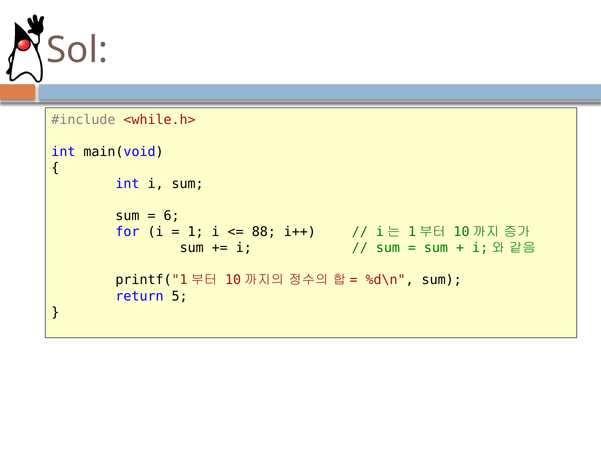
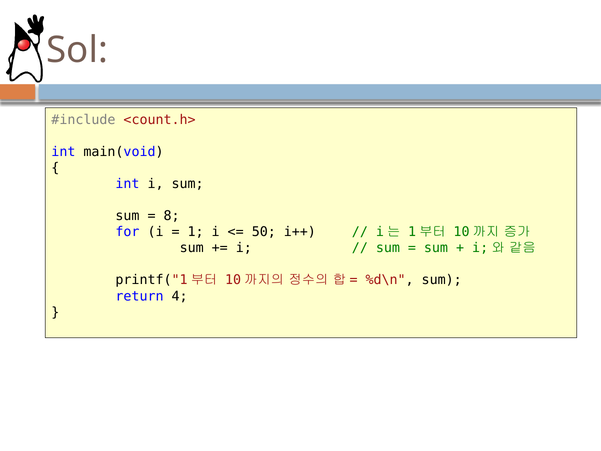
<while.h>: <while.h> -> <count.h>
6: 6 -> 8
88: 88 -> 50
5: 5 -> 4
